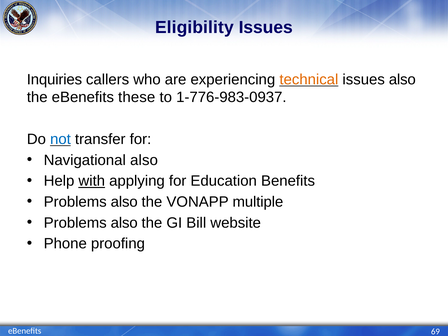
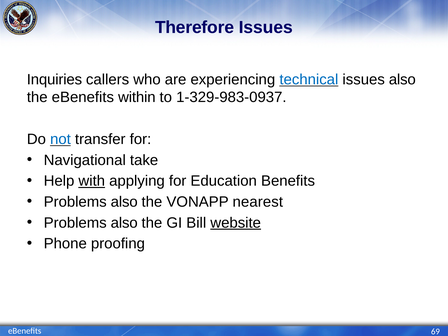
Eligibility: Eligibility -> Therefore
technical colour: orange -> blue
these: these -> within
1-776-983-0937: 1-776-983-0937 -> 1-329-983-0937
Navigational also: also -> take
multiple: multiple -> nearest
website underline: none -> present
